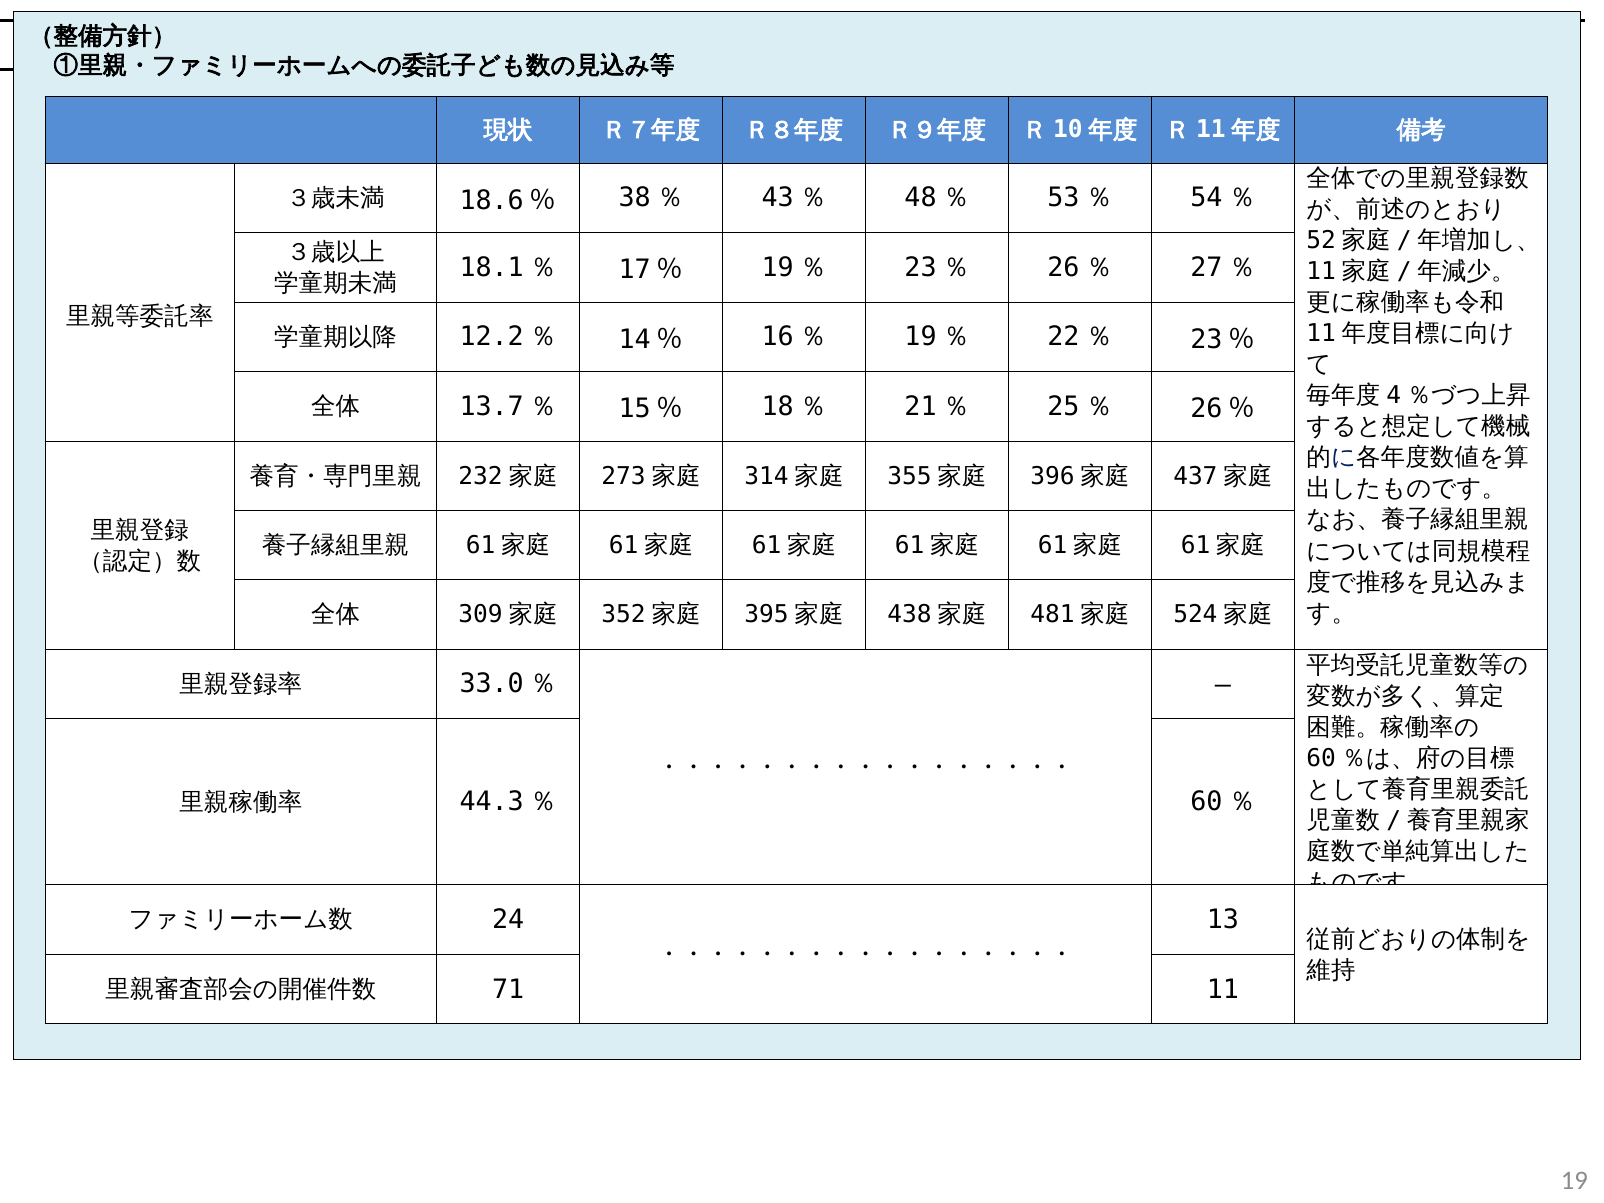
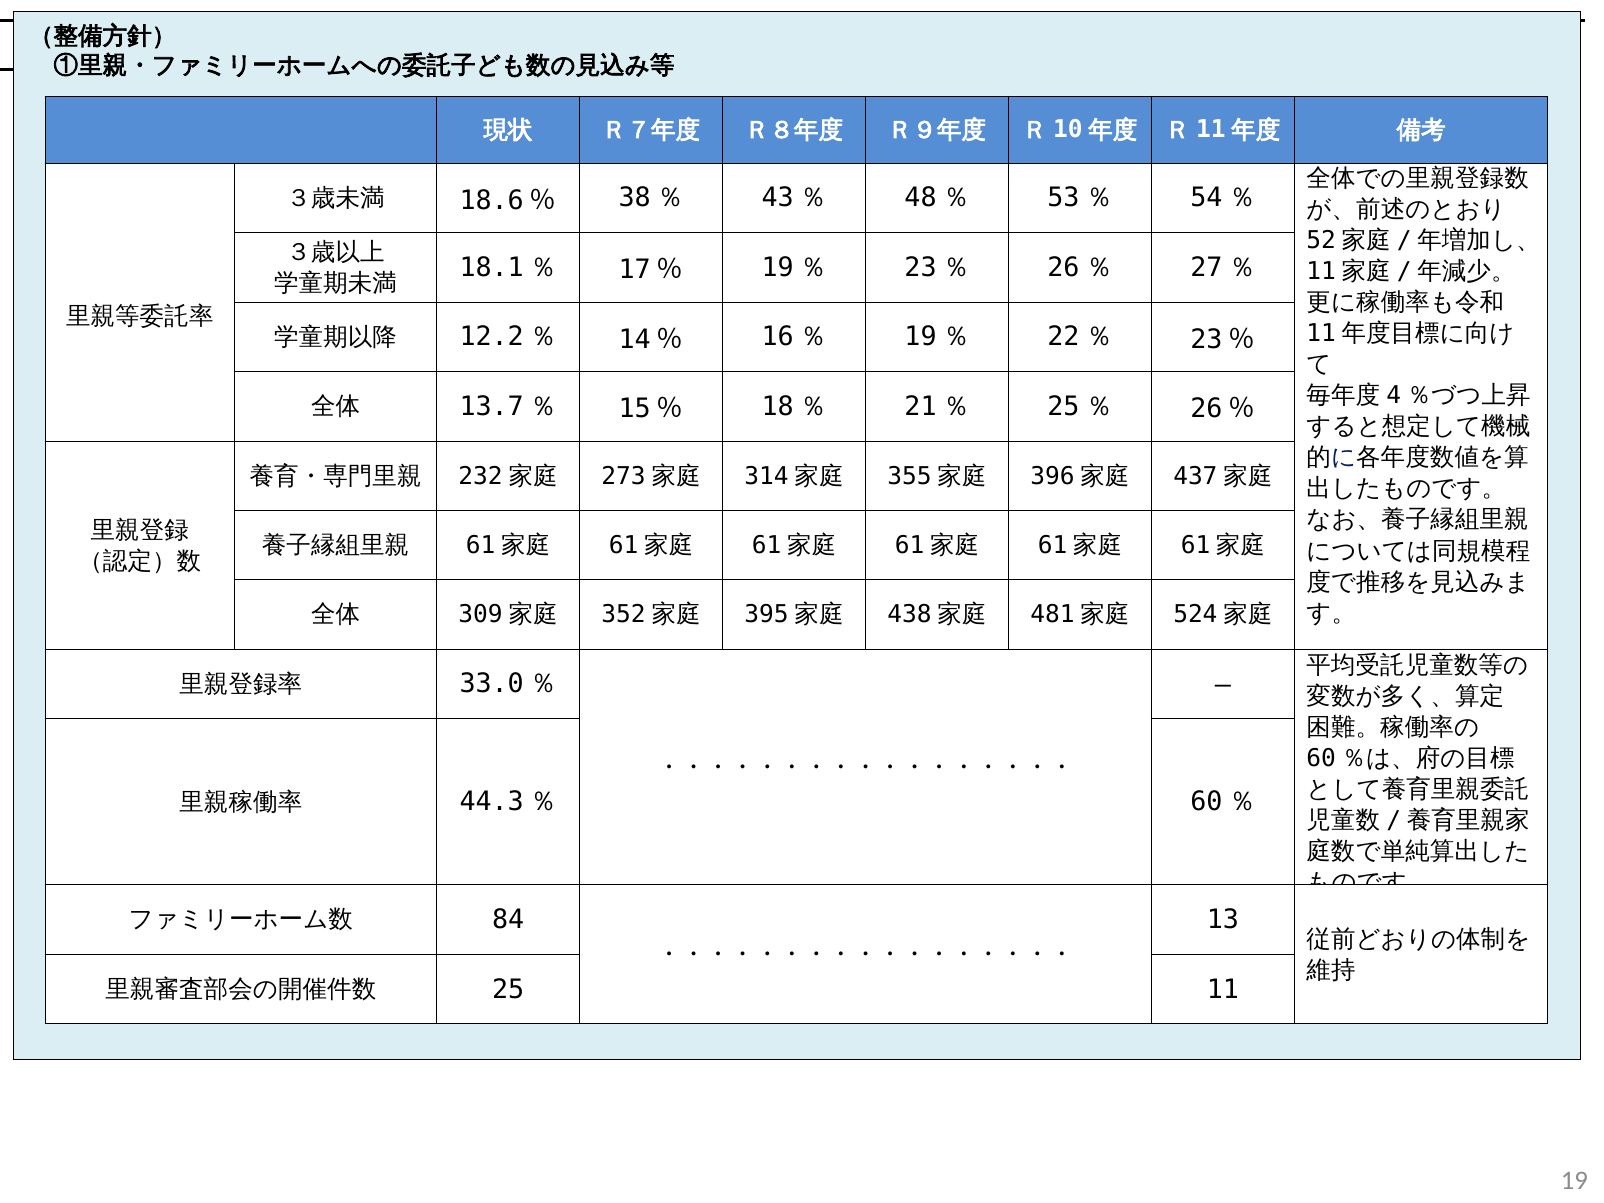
24: 24 -> 84
71: 71 -> 25
